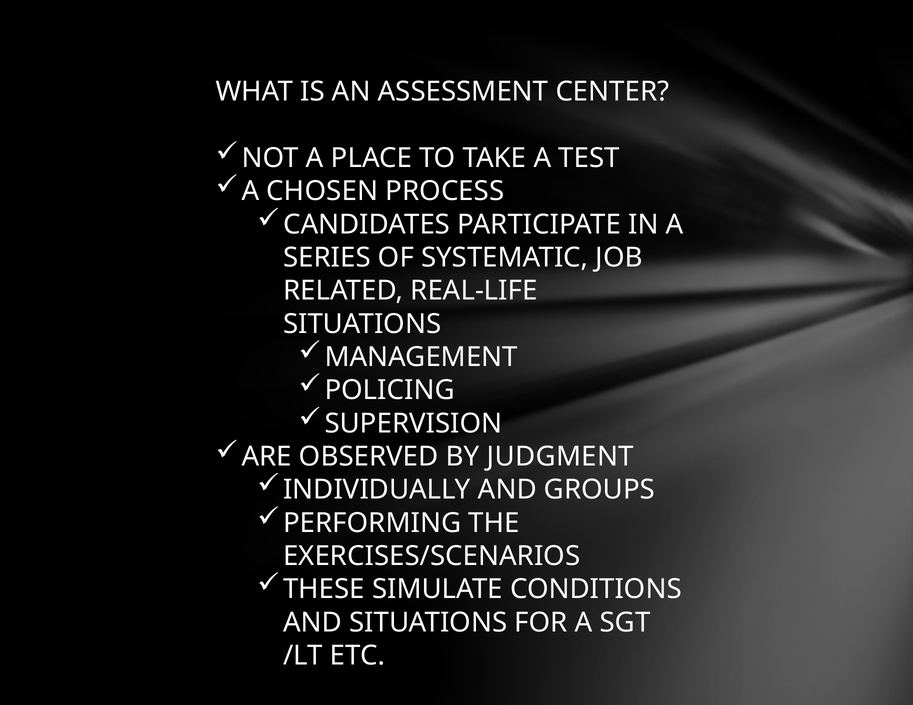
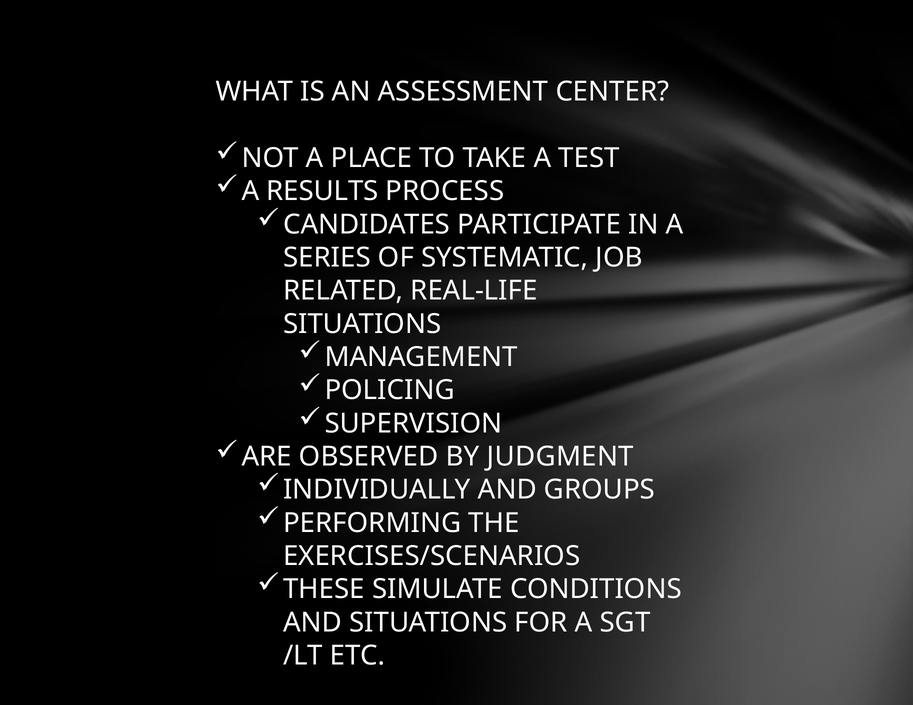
CHOSEN: CHOSEN -> RESULTS
